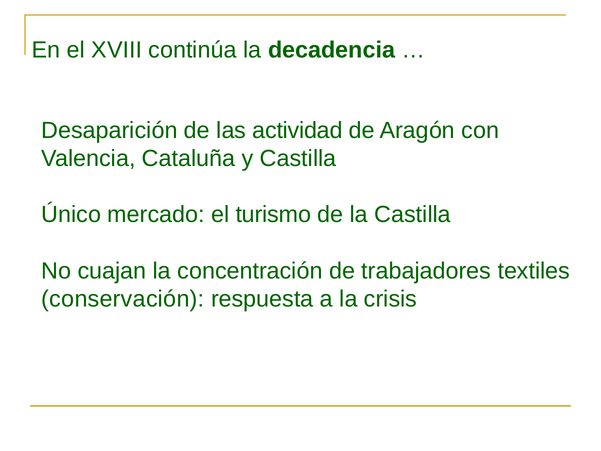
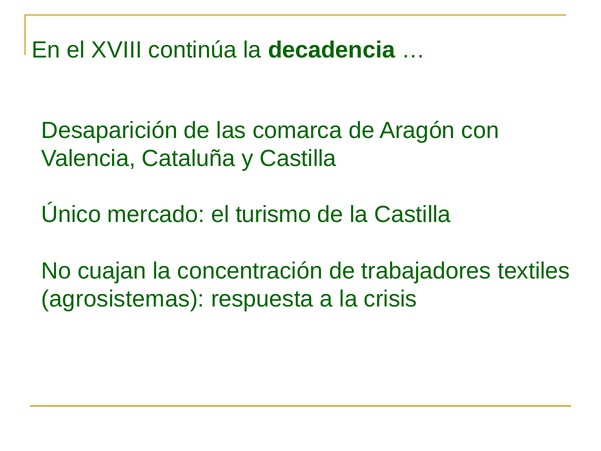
actividad: actividad -> comarca
conservación: conservación -> agrosistemas
